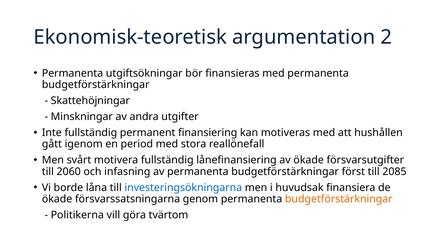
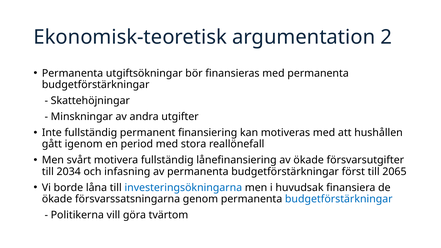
2060: 2060 -> 2034
2085: 2085 -> 2065
budgetförstärkningar at (339, 199) colour: orange -> blue
